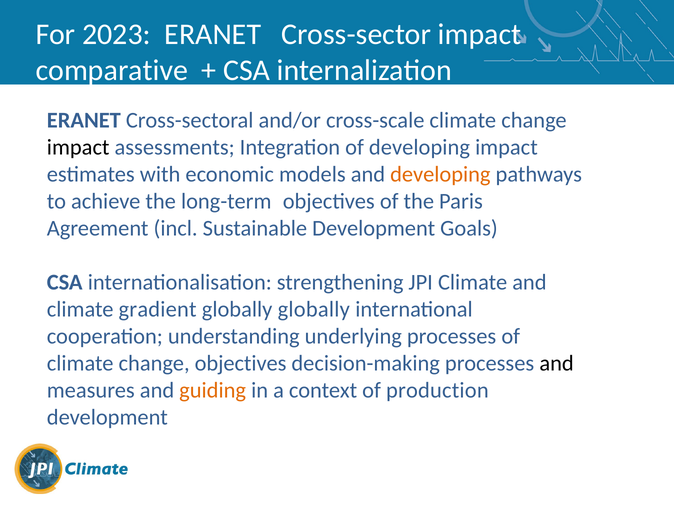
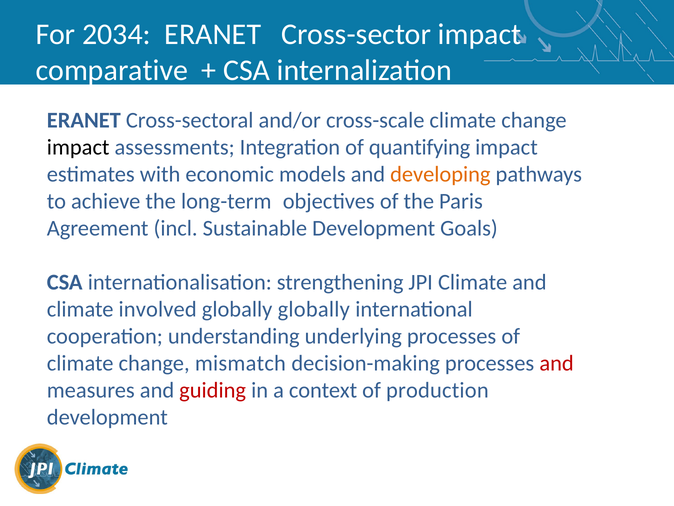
2023: 2023 -> 2034
of developing: developing -> quantifying
gradient: gradient -> involved
change objectives: objectives -> mismatch
and at (557, 363) colour: black -> red
guiding colour: orange -> red
